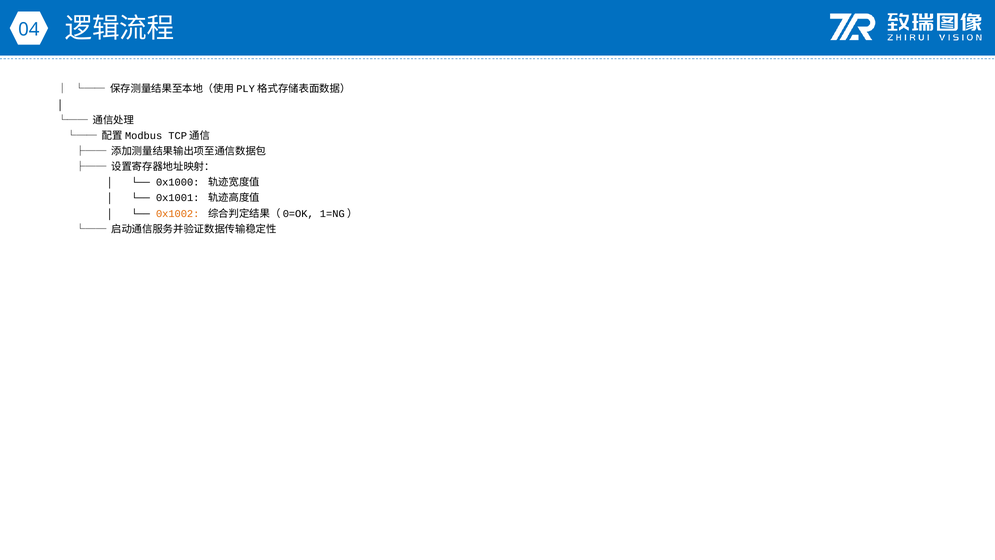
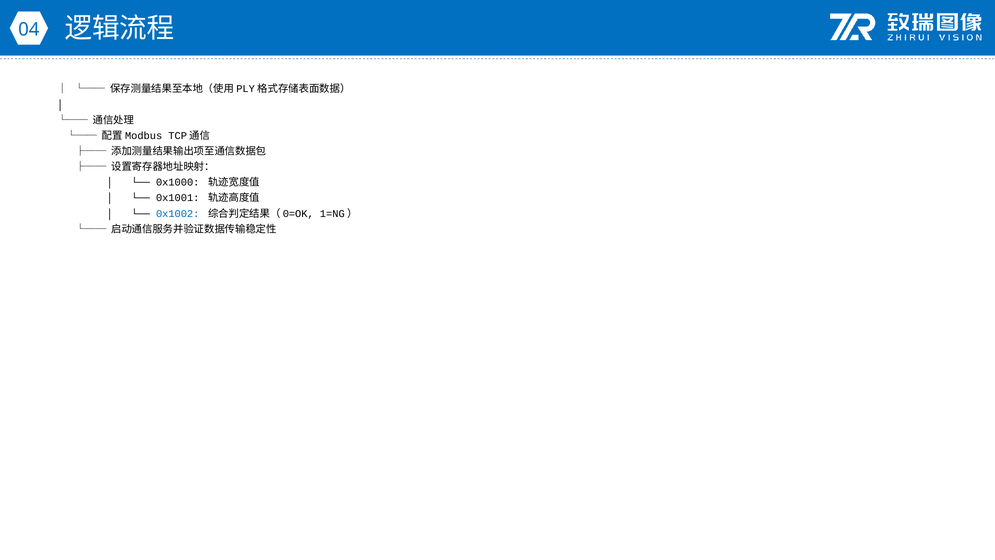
0x1002 colour: orange -> blue
